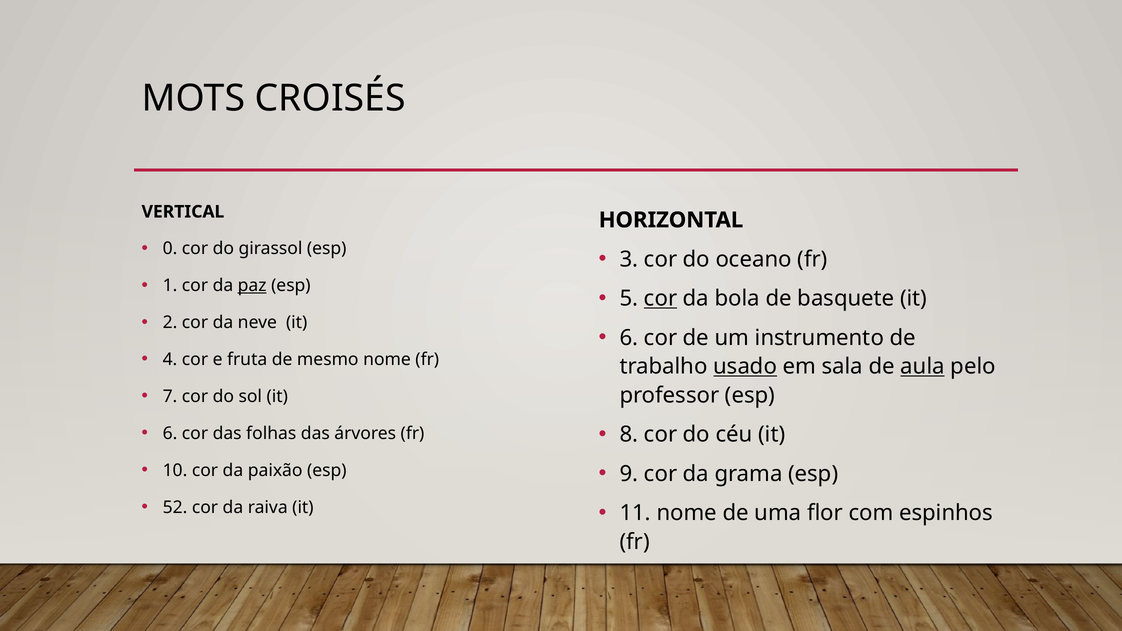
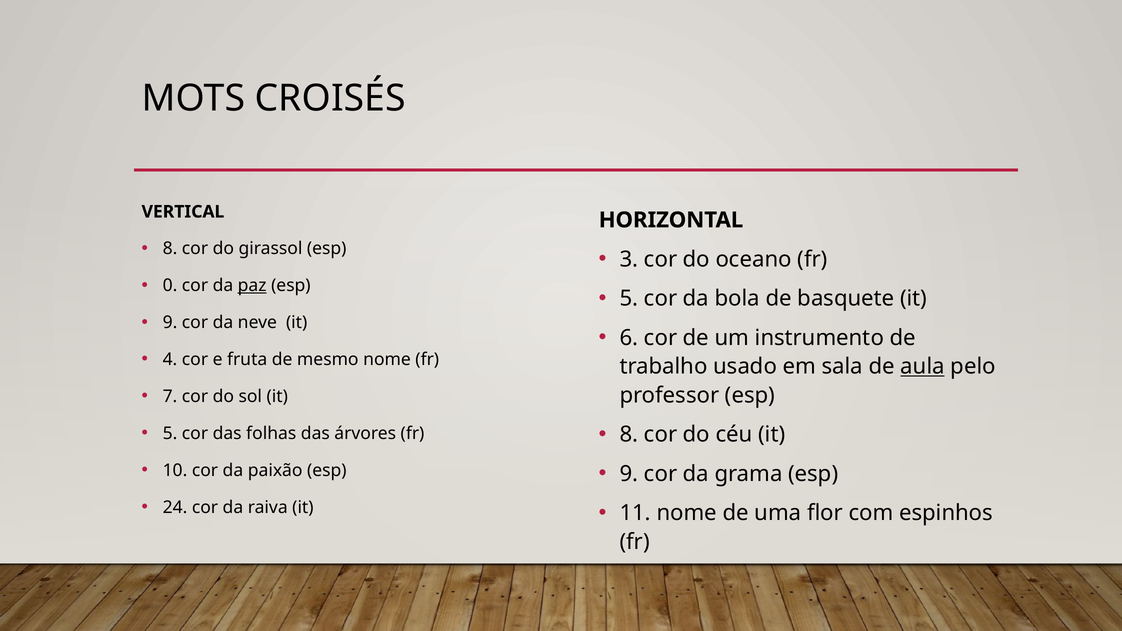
0 at (170, 249): 0 -> 8
1: 1 -> 0
cor at (661, 299) underline: present -> none
2 at (170, 323): 2 -> 9
usado underline: present -> none
6 at (170, 433): 6 -> 5
52: 52 -> 24
